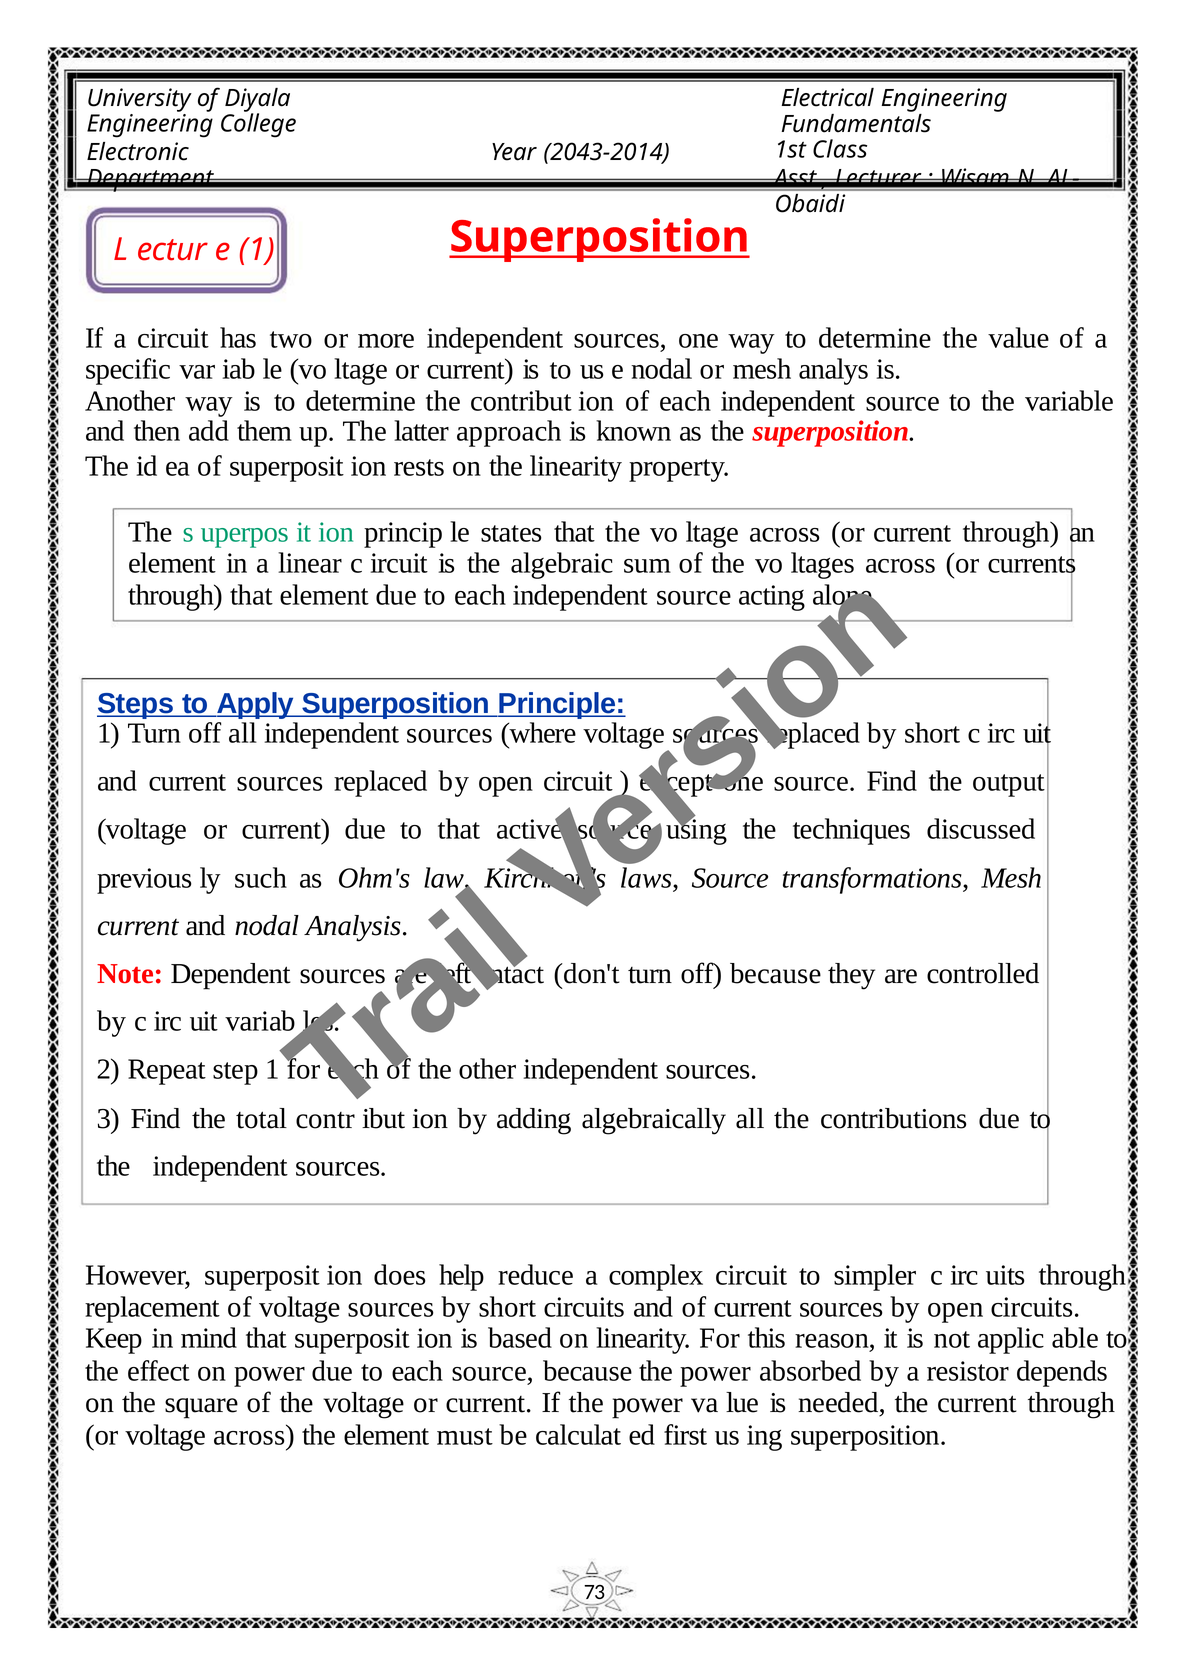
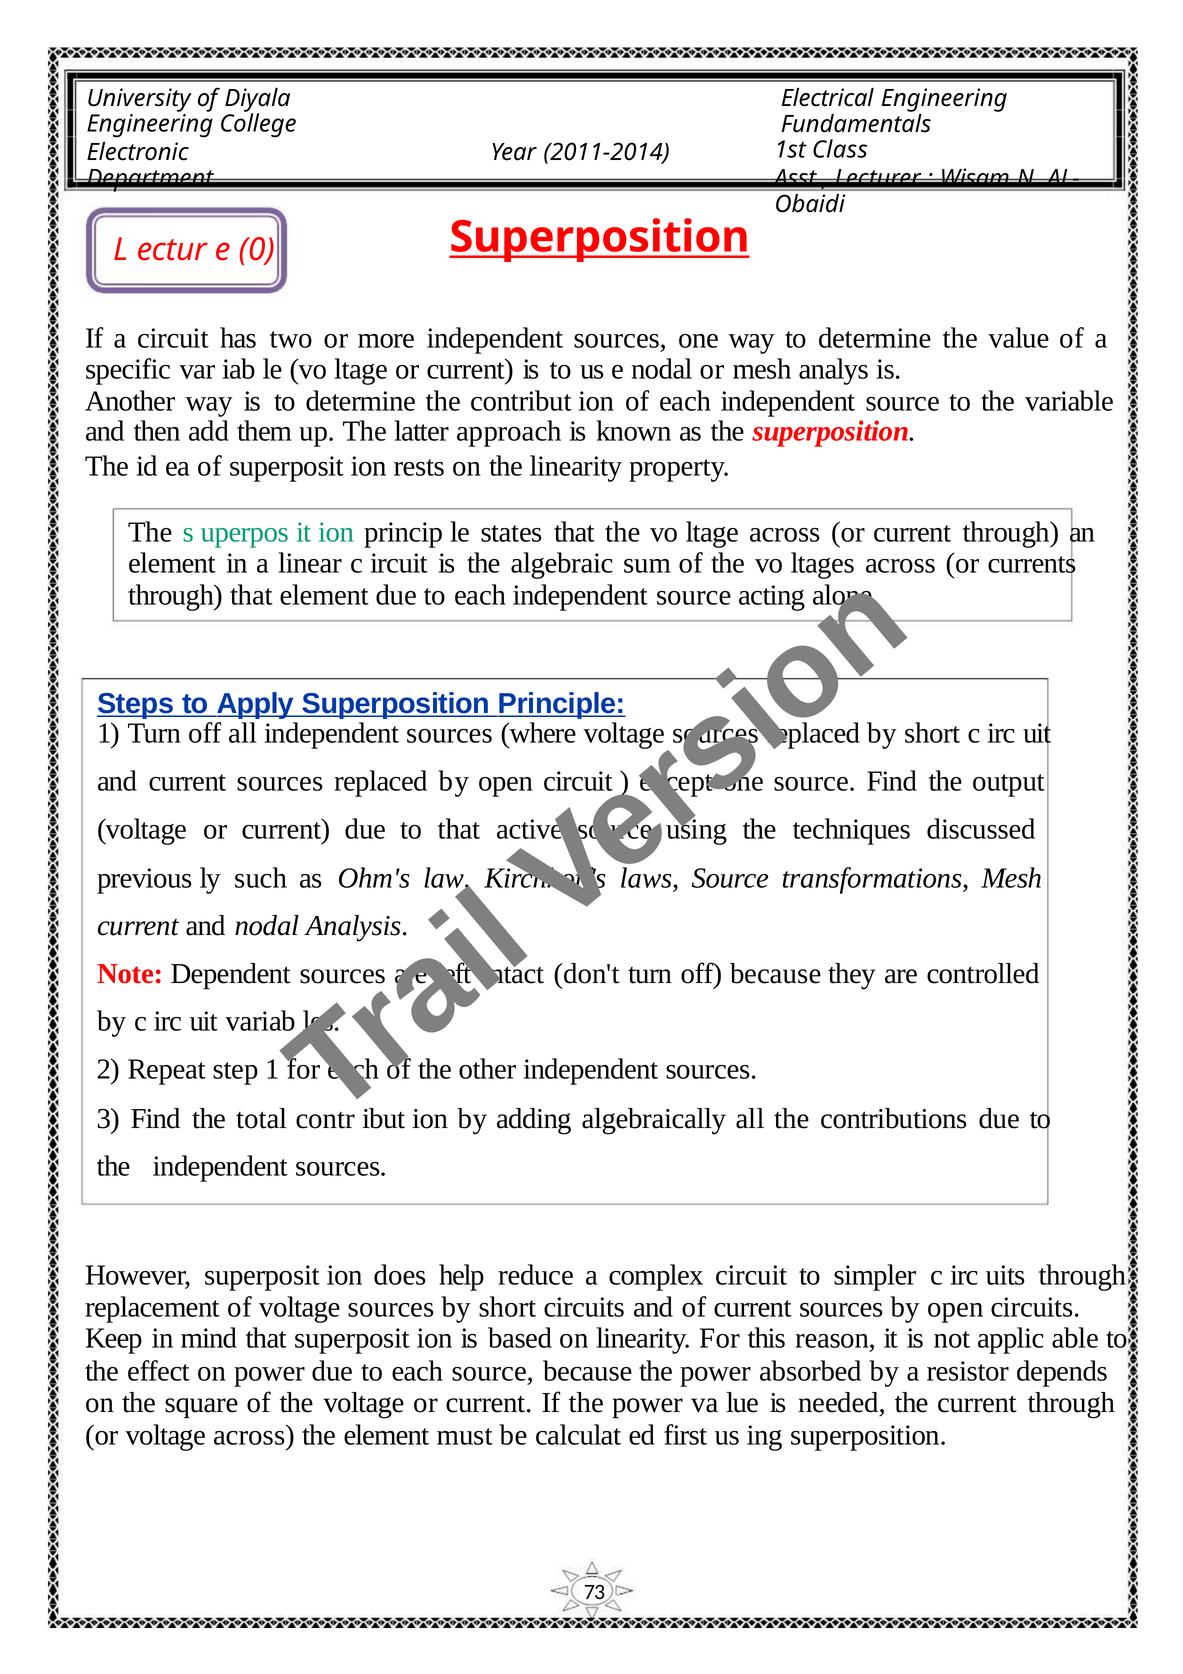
2043-2014: 2043-2014 -> 2011-2014
e 1: 1 -> 0
